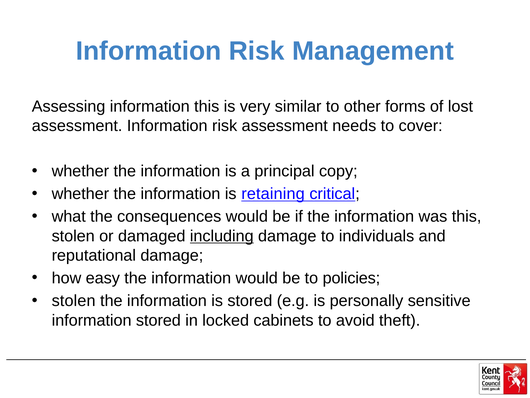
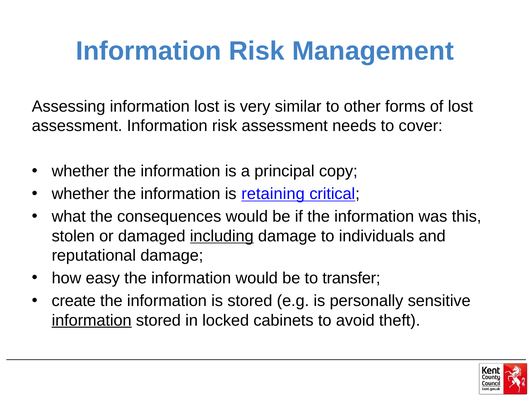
information this: this -> lost
policies: policies -> transfer
stolen at (74, 300): stolen -> create
information at (92, 320) underline: none -> present
